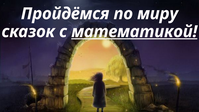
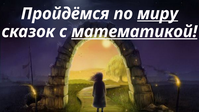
миру underline: none -> present
